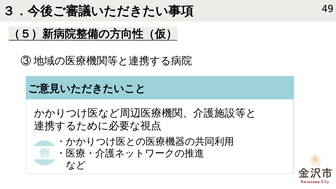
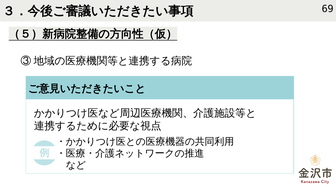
49: 49 -> 69
